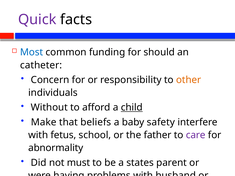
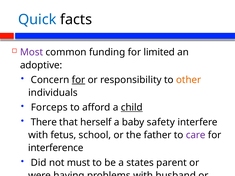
Quick colour: purple -> blue
Most colour: blue -> purple
should: should -> limited
catheter: catheter -> adoptive
for at (78, 80) underline: none -> present
Without: Without -> Forceps
Make: Make -> There
beliefs: beliefs -> herself
abnormality: abnormality -> interference
